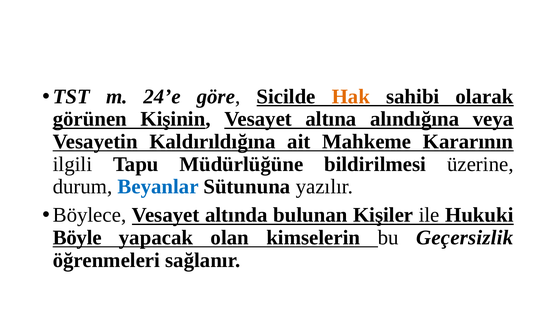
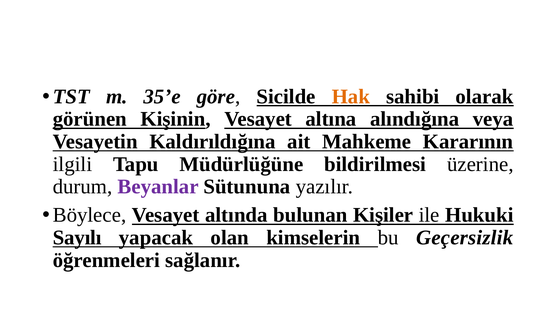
24’e: 24’e -> 35’e
Beyanlar colour: blue -> purple
Böyle: Böyle -> Sayılı
